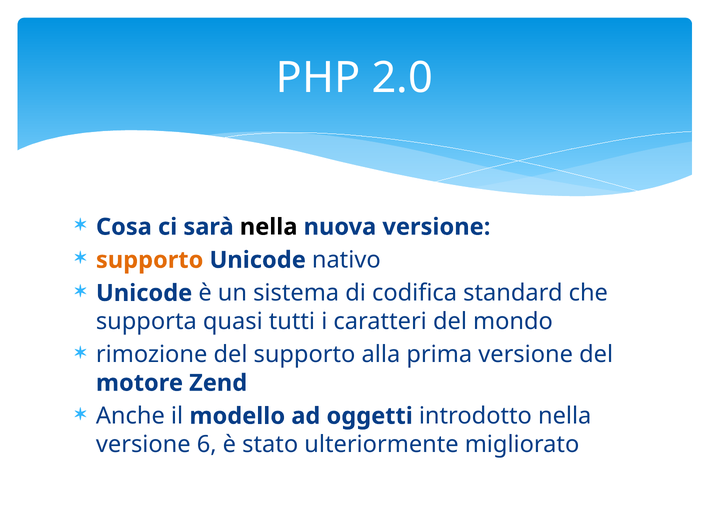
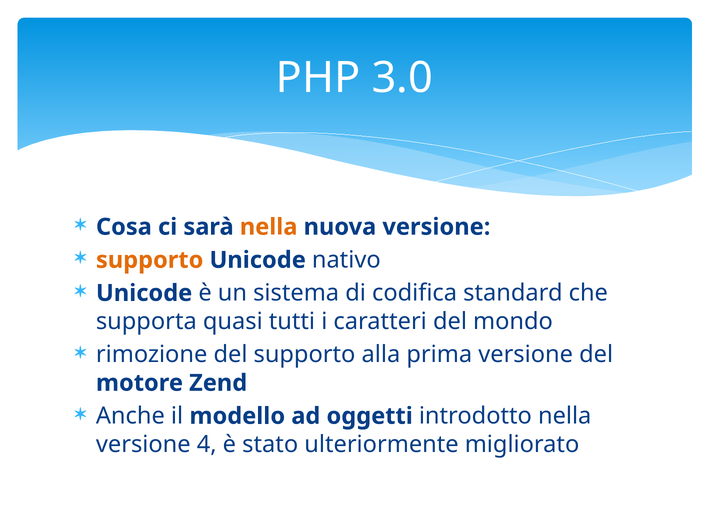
2.0: 2.0 -> 3.0
nella at (269, 227) colour: black -> orange
6: 6 -> 4
